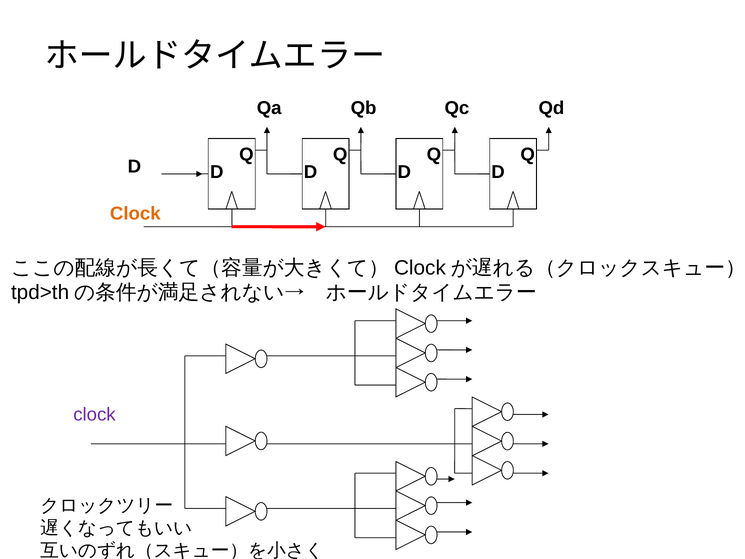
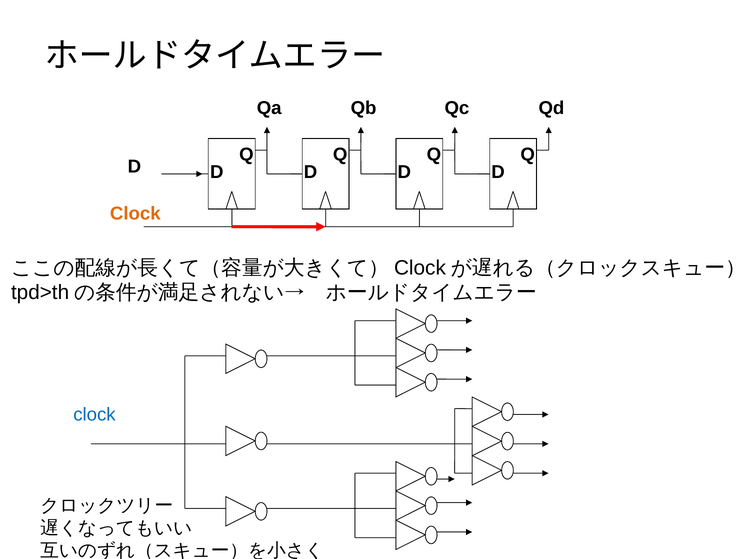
clock at (94, 414) colour: purple -> blue
